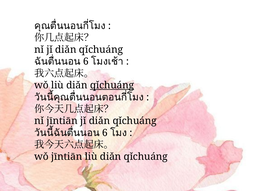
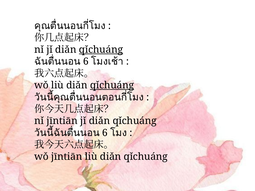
qǐchuáng at (101, 50) underline: none -> present
